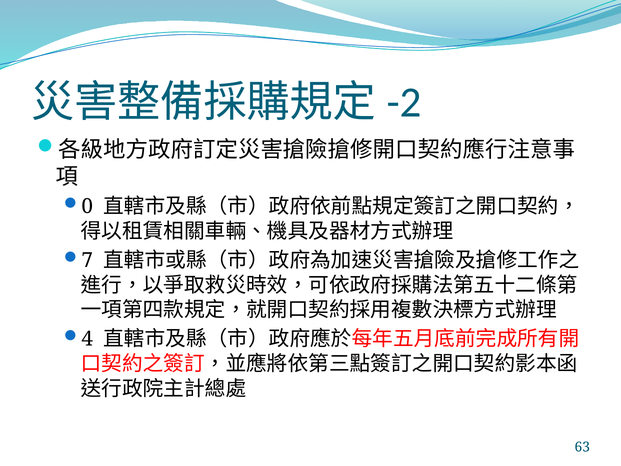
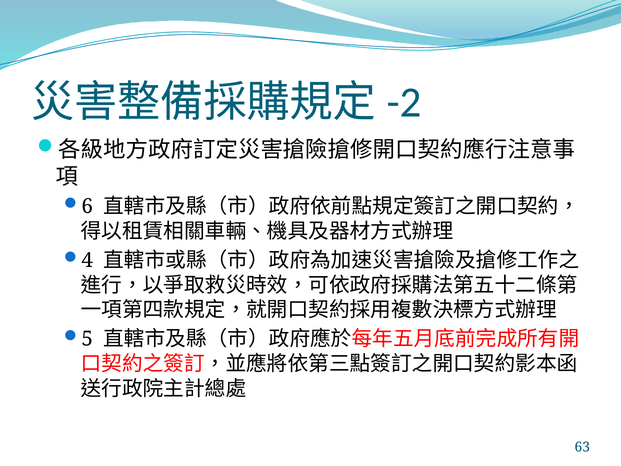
0: 0 -> 6
7: 7 -> 4
4: 4 -> 5
